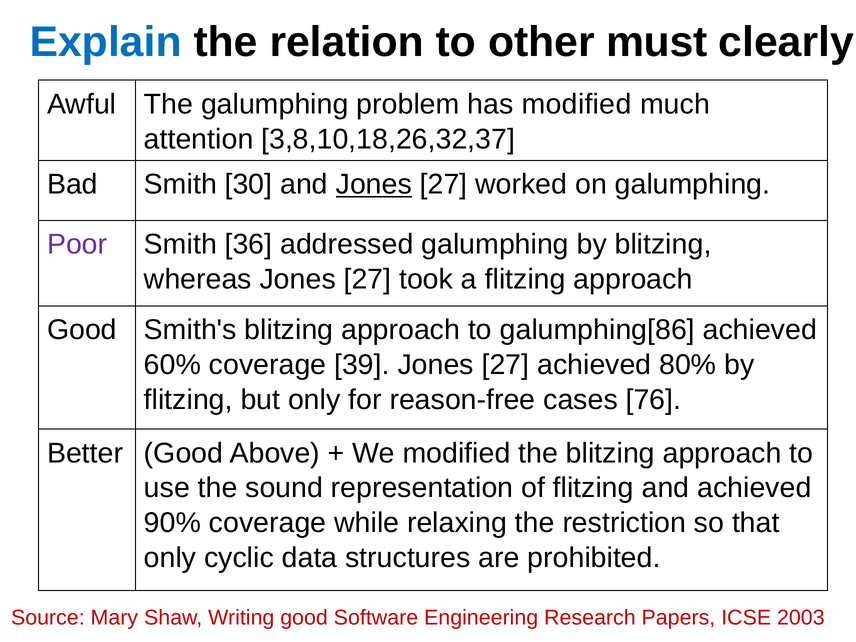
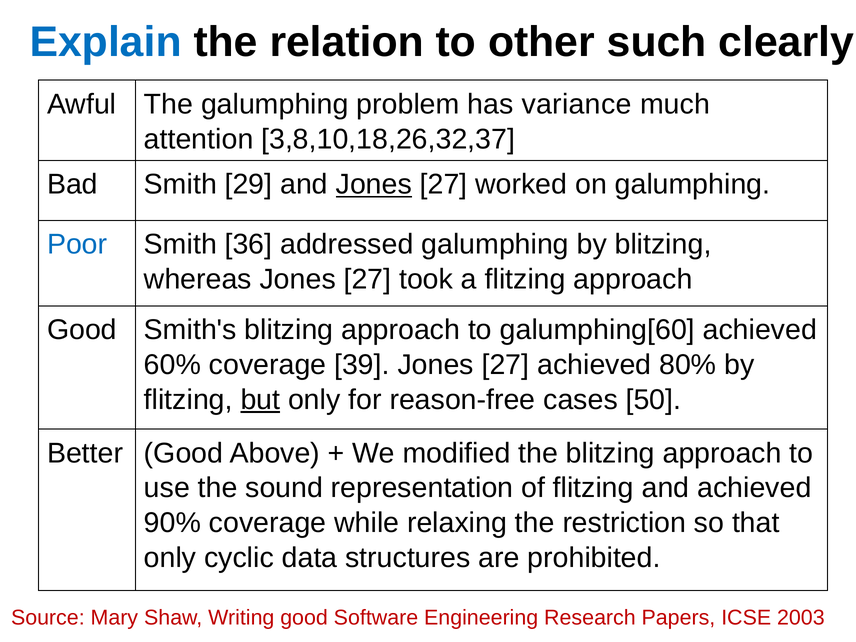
must: must -> such
has modified: modified -> variance
30: 30 -> 29
Poor colour: purple -> blue
galumphing[86: galumphing[86 -> galumphing[60
but underline: none -> present
76: 76 -> 50
